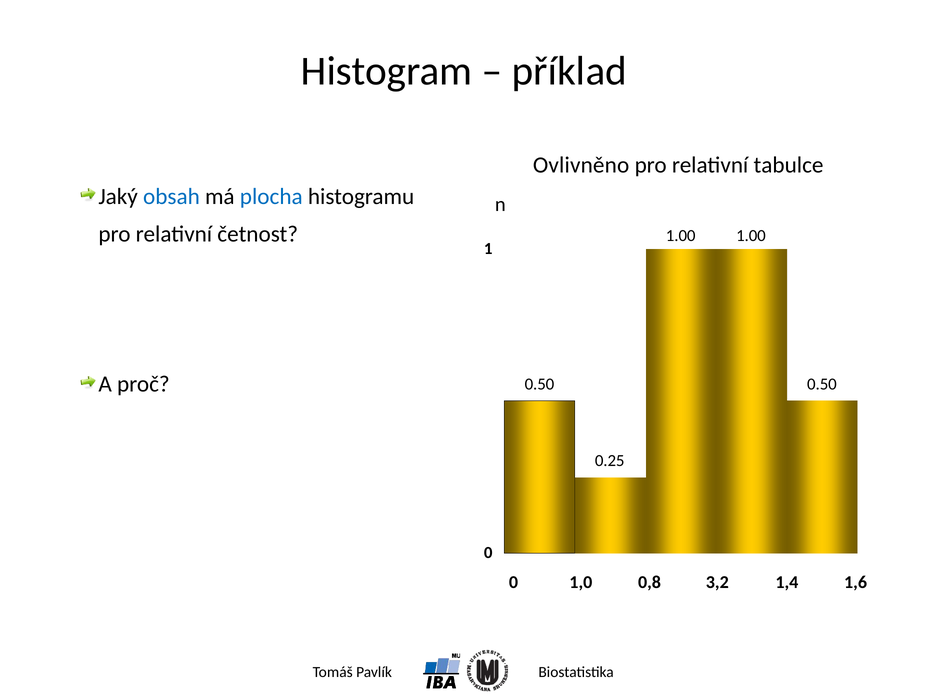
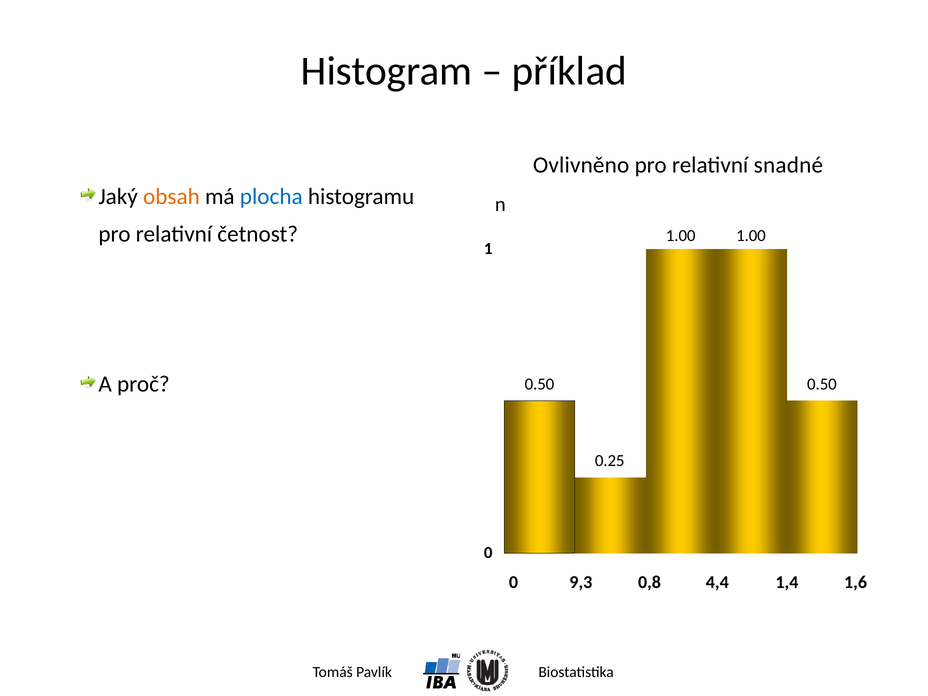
tabulce: tabulce -> snadné
obsah colour: blue -> orange
1,0: 1,0 -> 9,3
3,2: 3,2 -> 4,4
